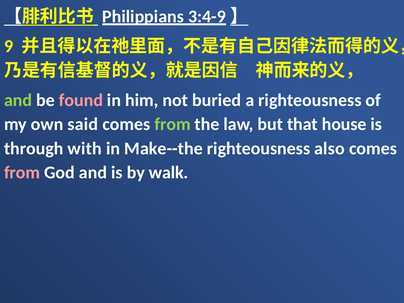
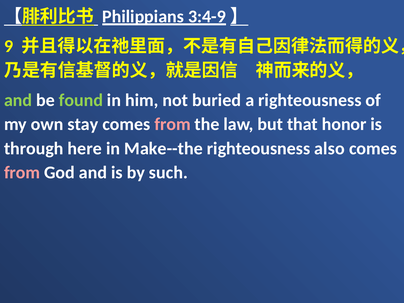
found colour: pink -> light green
said: said -> stay
from at (173, 124) colour: light green -> pink
house: house -> honor
with: with -> here
walk: walk -> such
